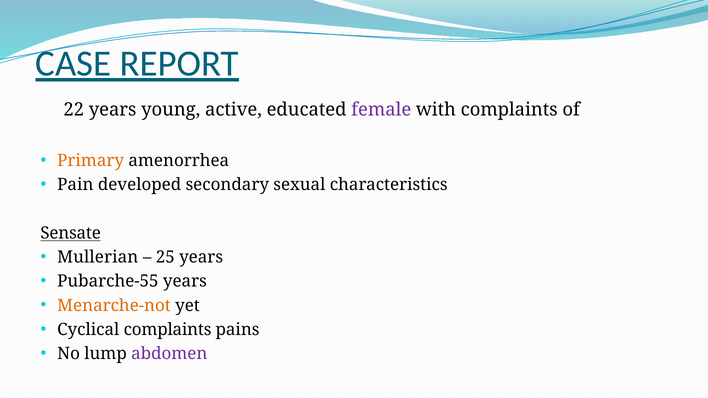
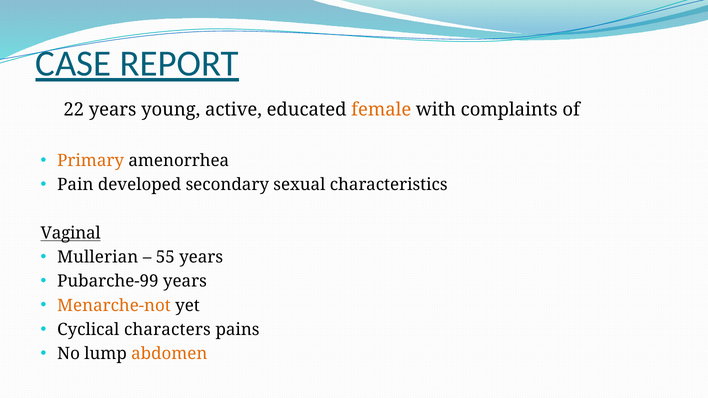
female colour: purple -> orange
Sensate: Sensate -> Vaginal
25: 25 -> 55
Pubarche-55: Pubarche-55 -> Pubarche-99
Cyclical complaints: complaints -> characters
abdomen colour: purple -> orange
